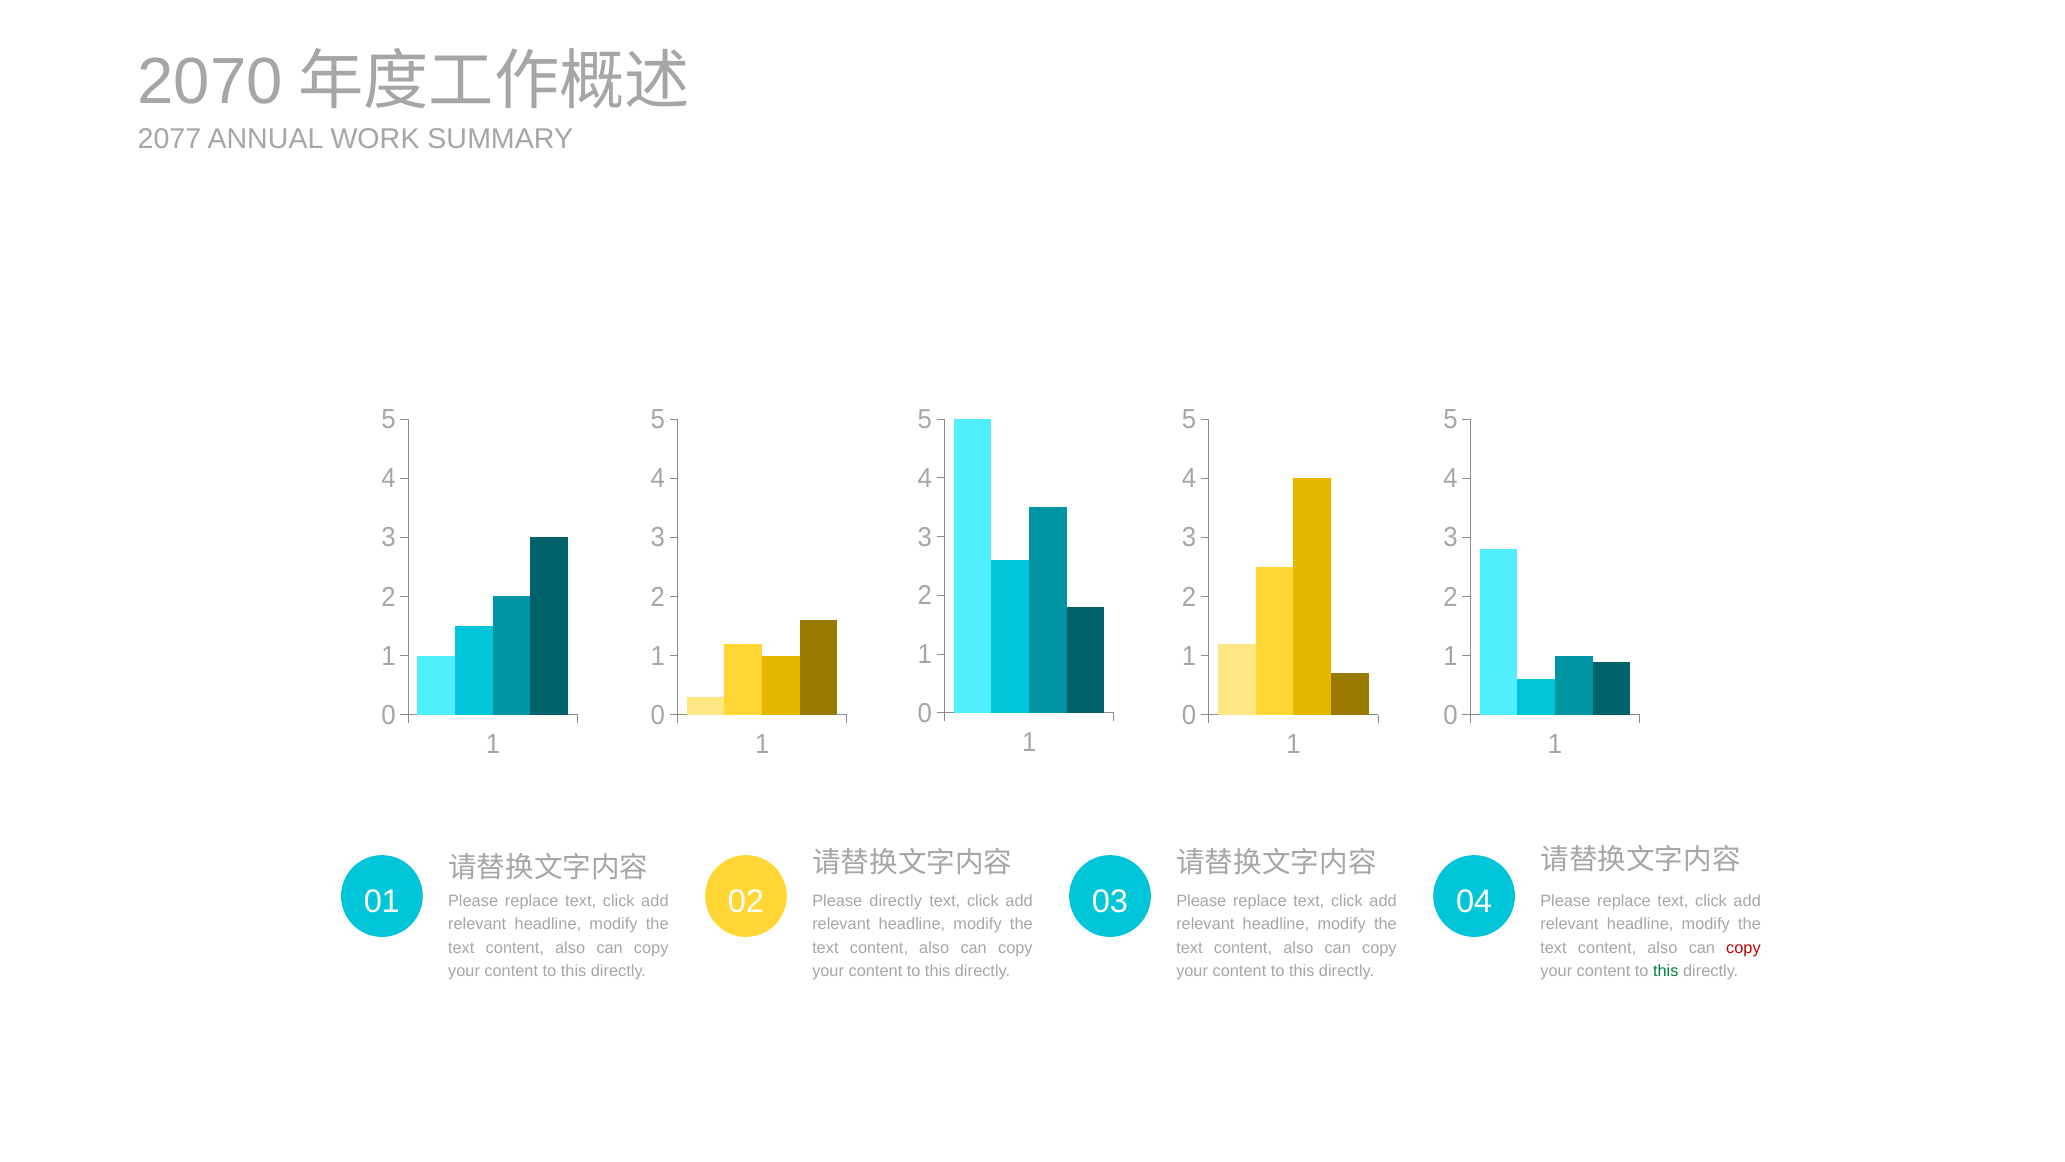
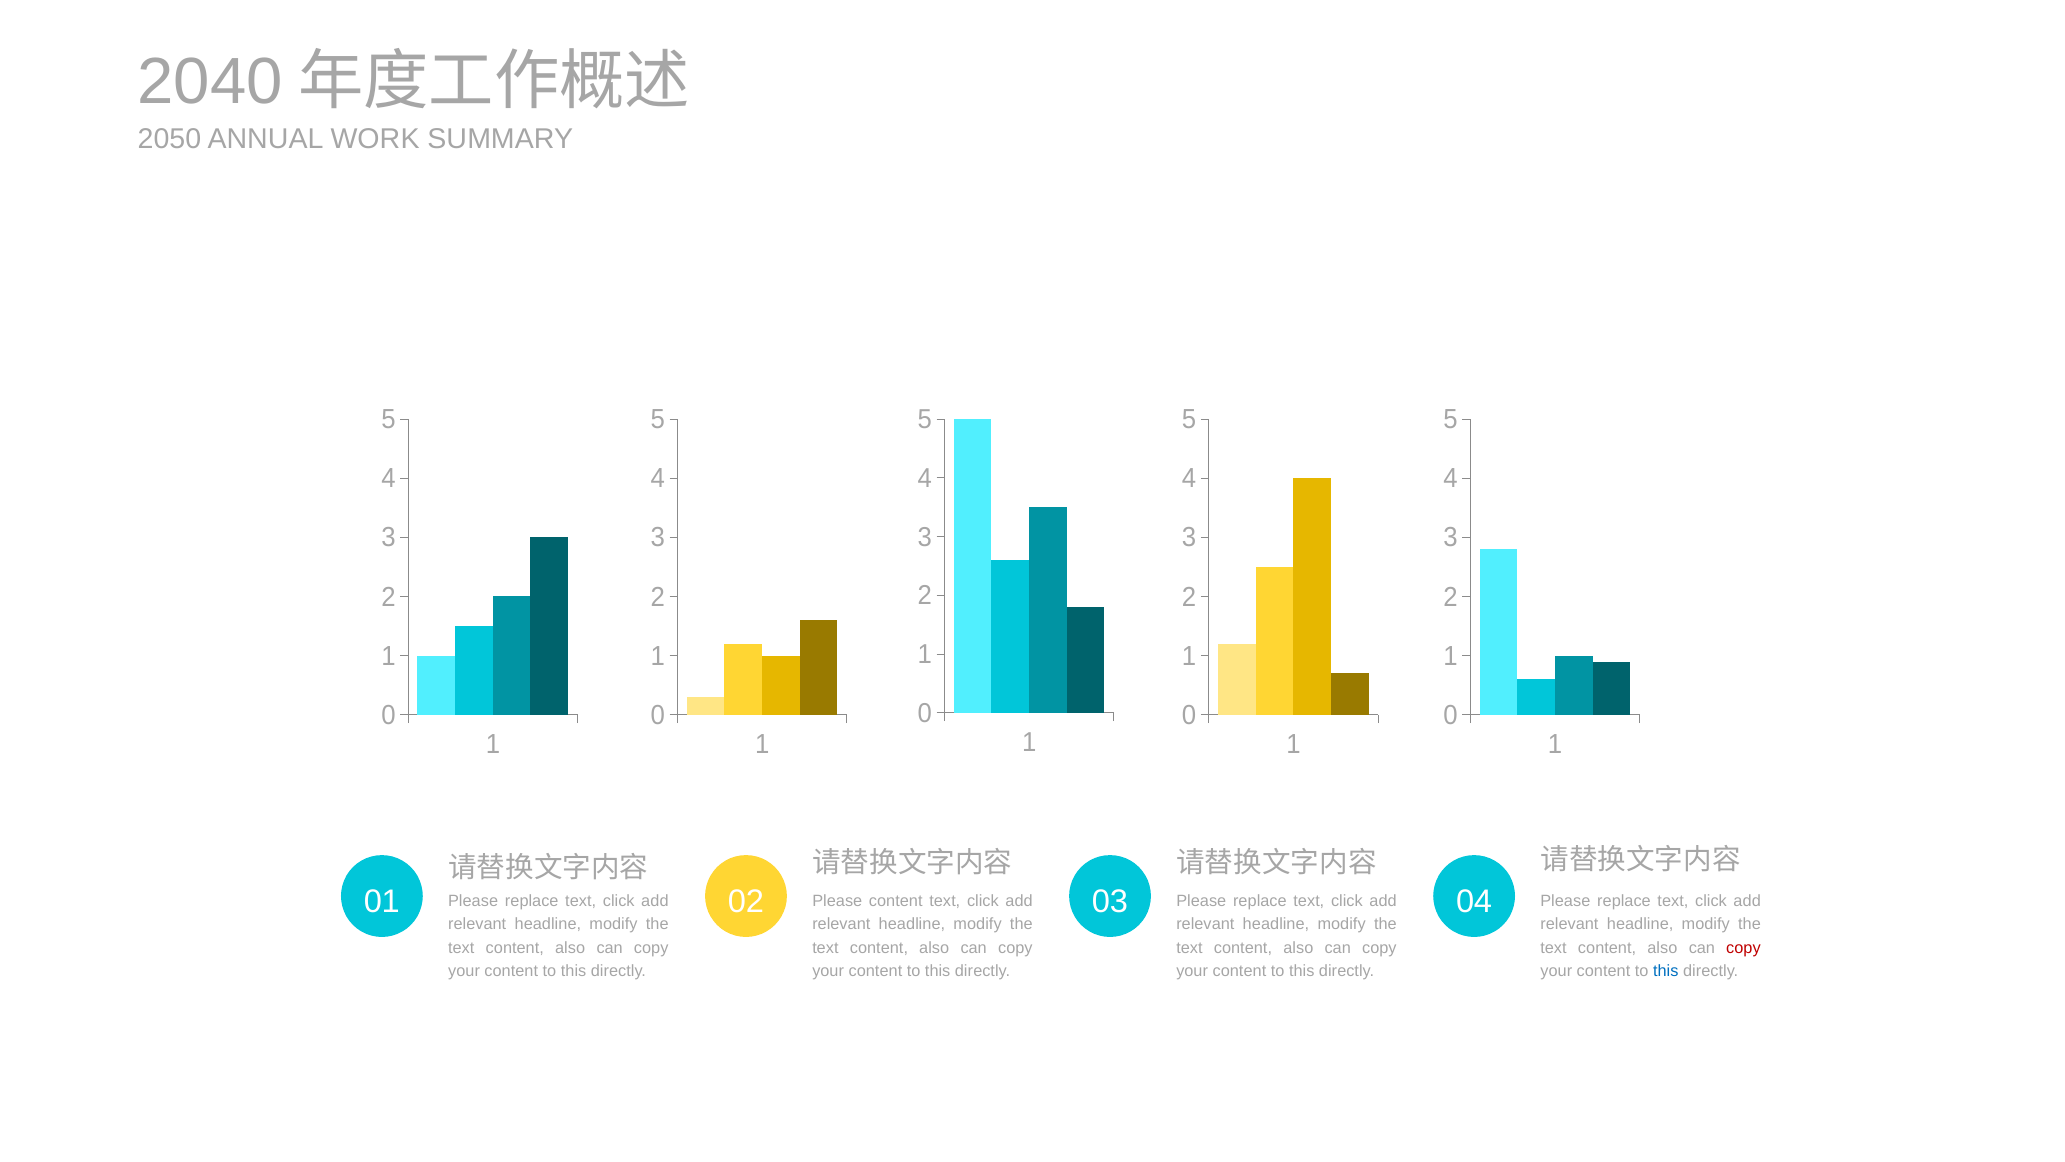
2070: 2070 -> 2040
2077: 2077 -> 2050
Please directly: directly -> content
this at (1666, 971) colour: green -> blue
